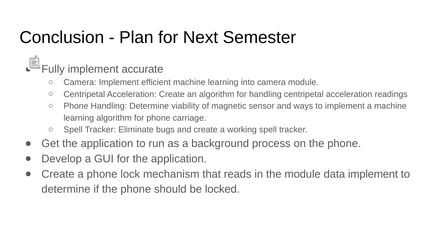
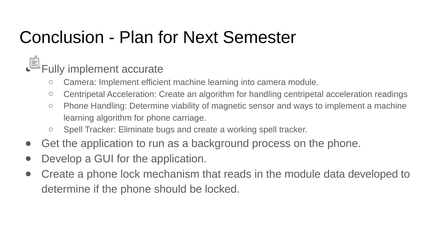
data implement: implement -> developed
